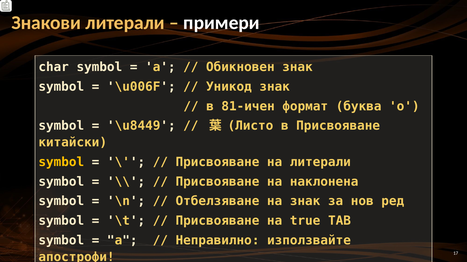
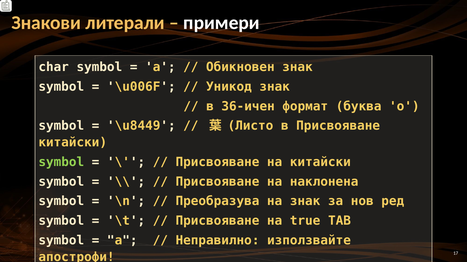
81-ичен: 81-ичен -> 36-ичен
symbol at (61, 162) colour: yellow -> light green
на литерали: литерали -> китайски
Отбелзяване: Отбелзяване -> Преобразува
